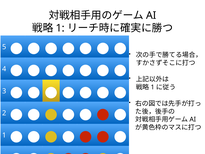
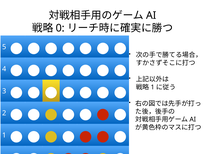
1 at (60, 28): 1 -> 0
